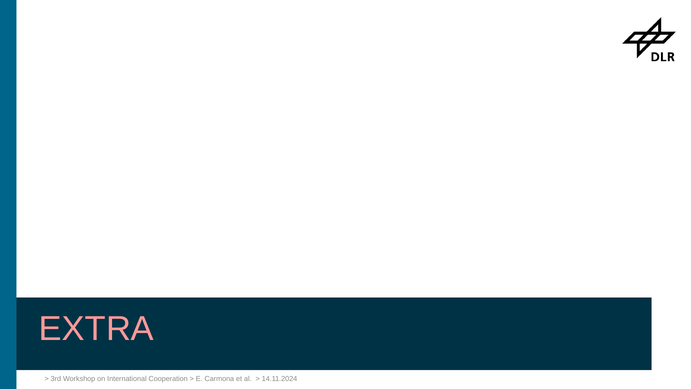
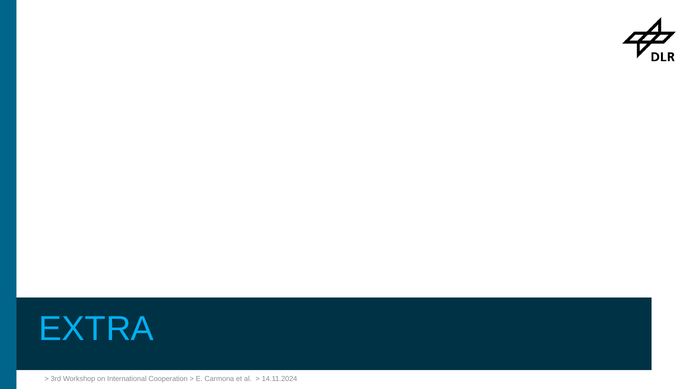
EXTRA colour: pink -> light blue
